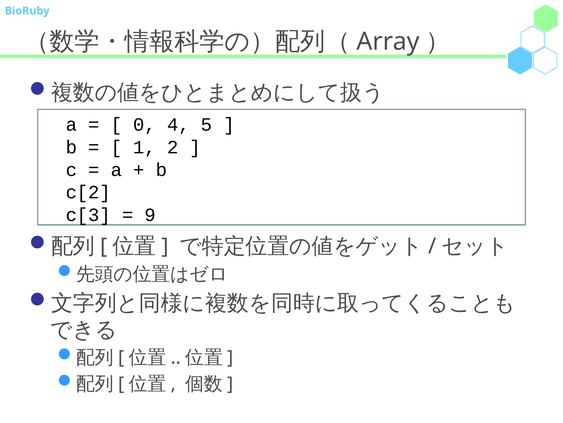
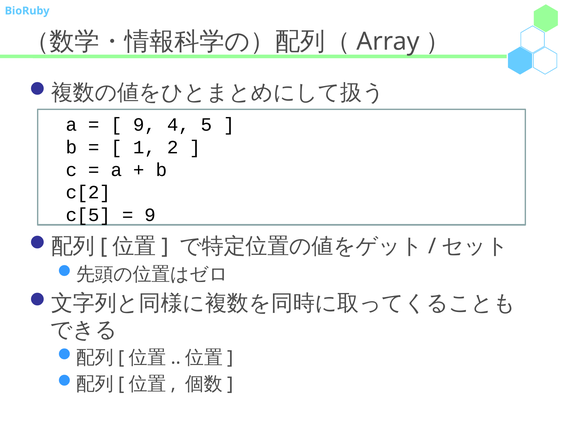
0 at (145, 124): 0 -> 9
c[3: c[3 -> c[5
